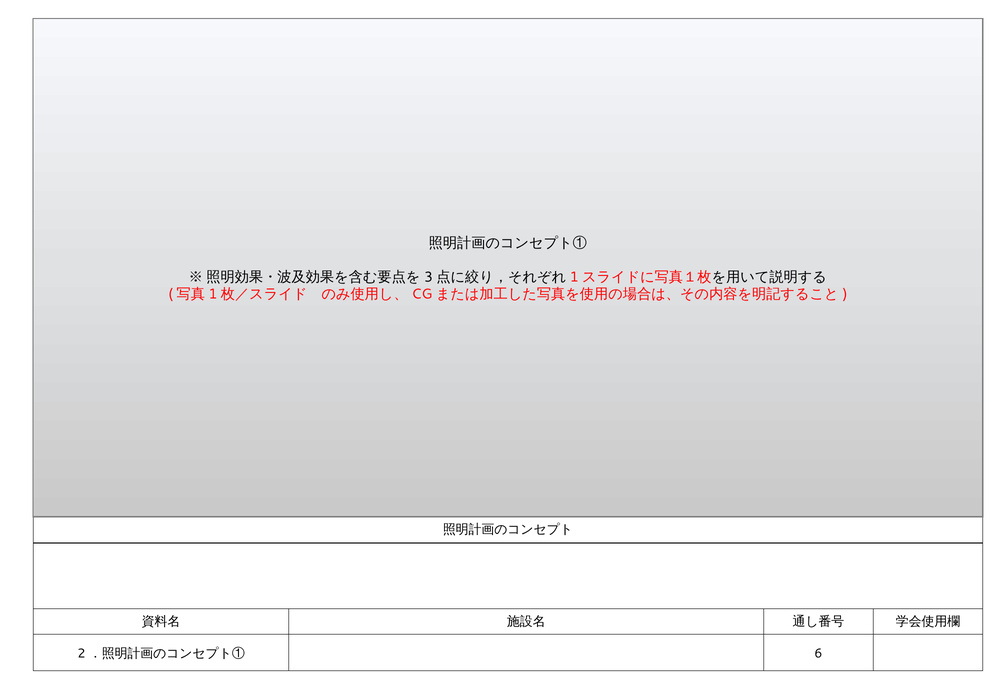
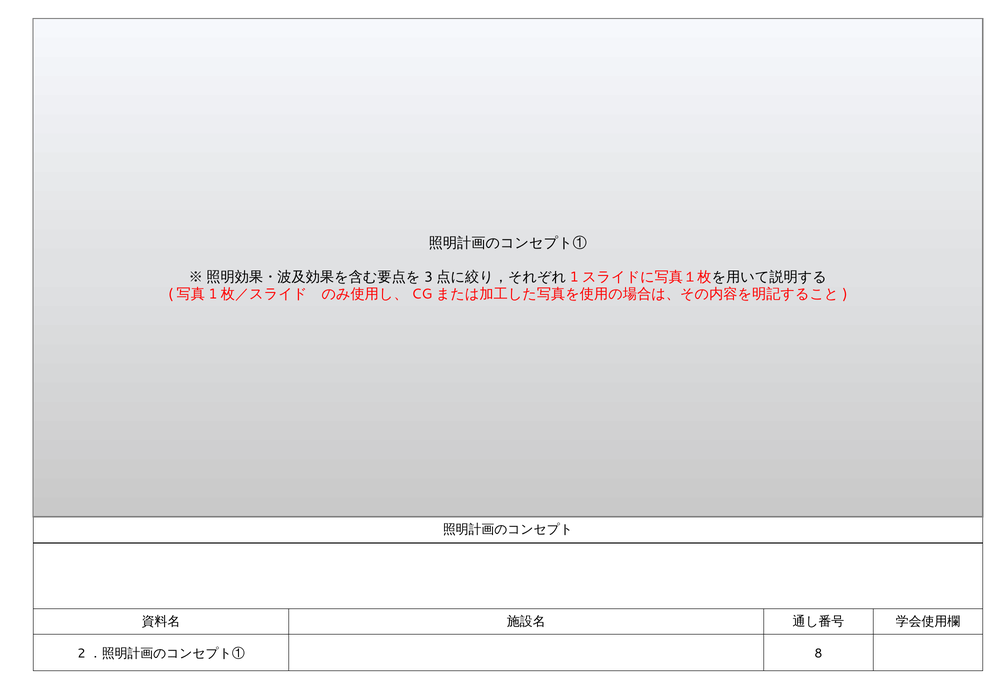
6: 6 -> 8
